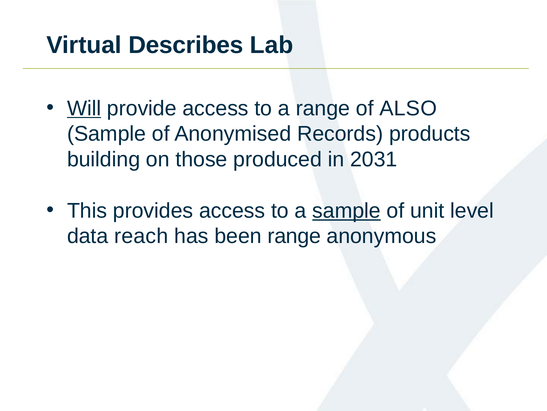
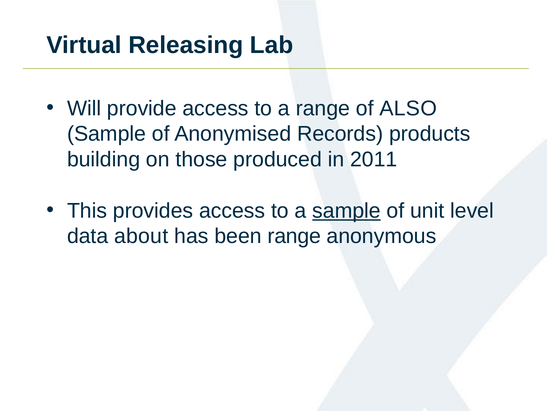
Describes: Describes -> Releasing
Will underline: present -> none
2031: 2031 -> 2011
reach: reach -> about
